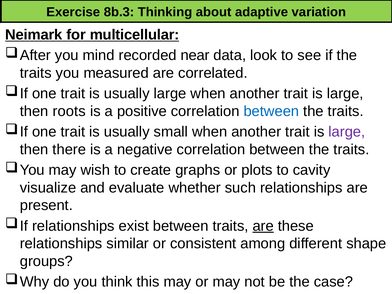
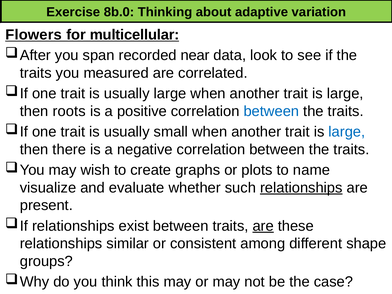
8b.3: 8b.3 -> 8b.0
Neimark: Neimark -> Flowers
mind: mind -> span
large at (347, 132) colour: purple -> blue
cavity: cavity -> name
relationships at (301, 188) underline: none -> present
